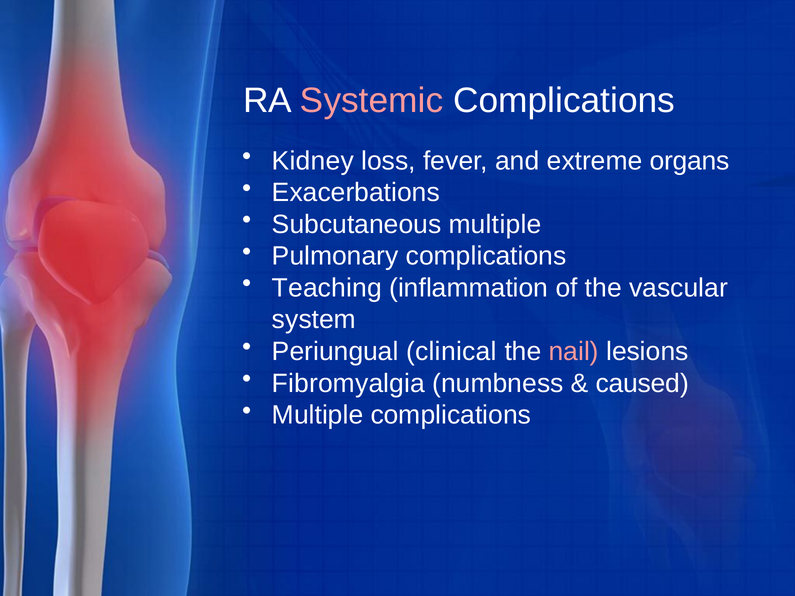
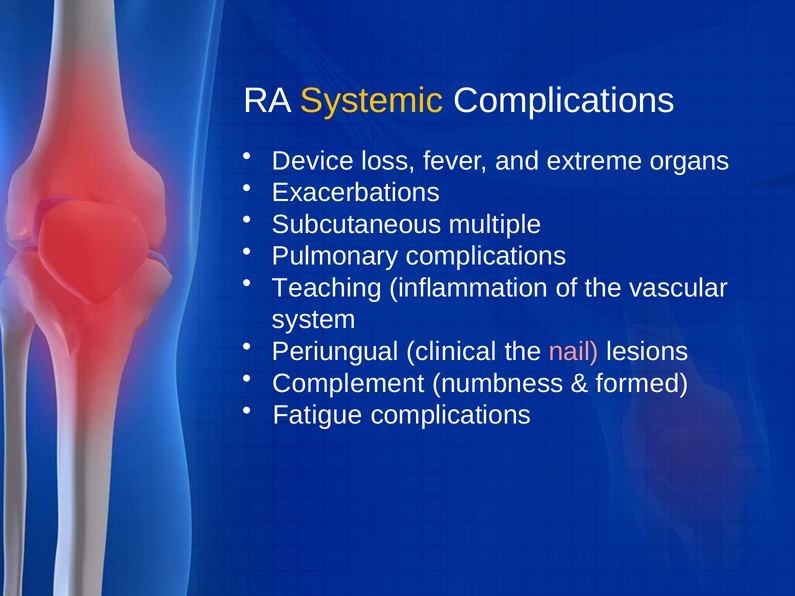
Systemic colour: pink -> yellow
Kidney: Kidney -> Device
Fibromyalgia: Fibromyalgia -> Complement
caused: caused -> formed
Multiple at (318, 415): Multiple -> Fatigue
